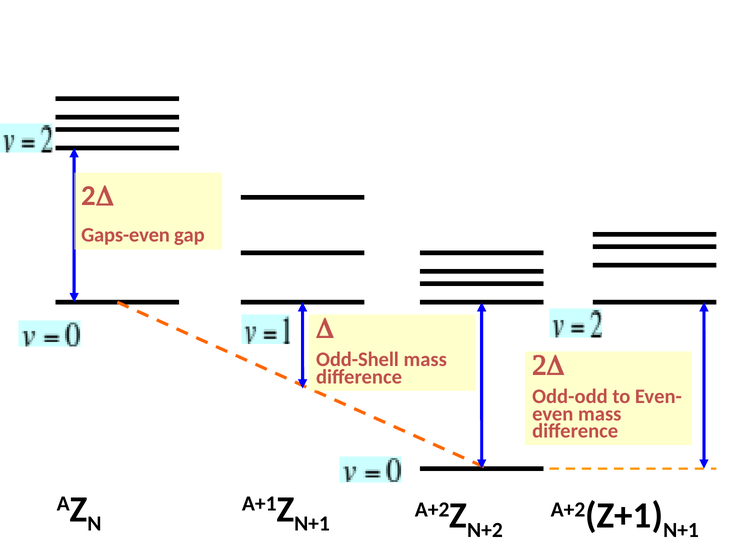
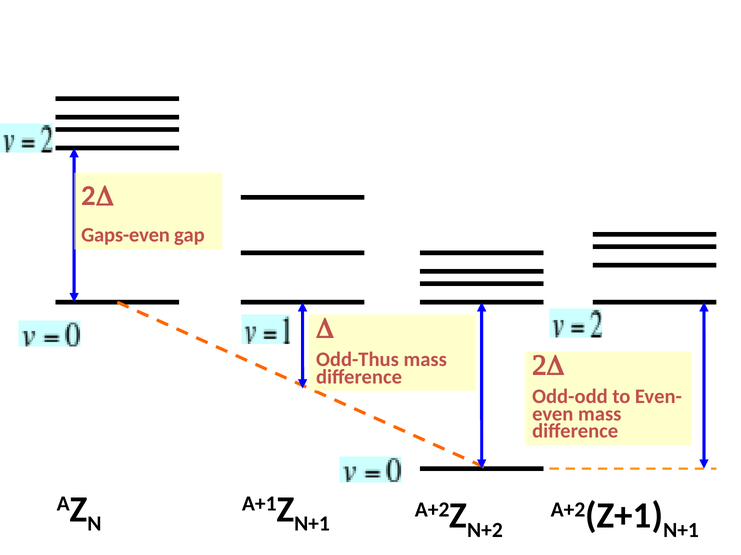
Odd-Shell: Odd-Shell -> Odd-Thus
